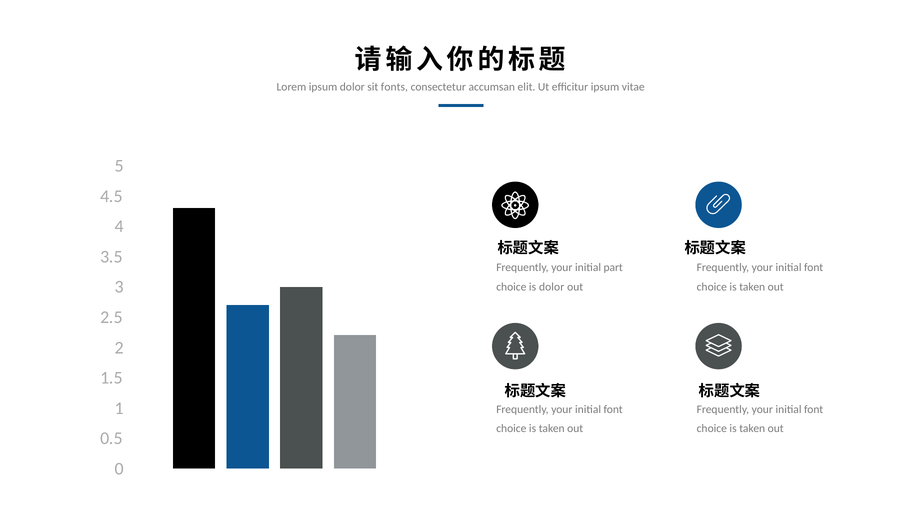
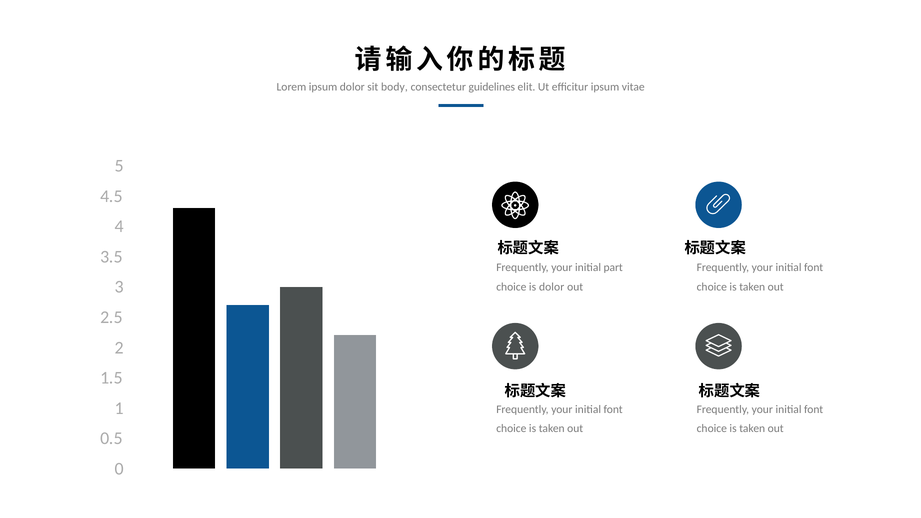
fonts: fonts -> body
accumsan: accumsan -> guidelines
